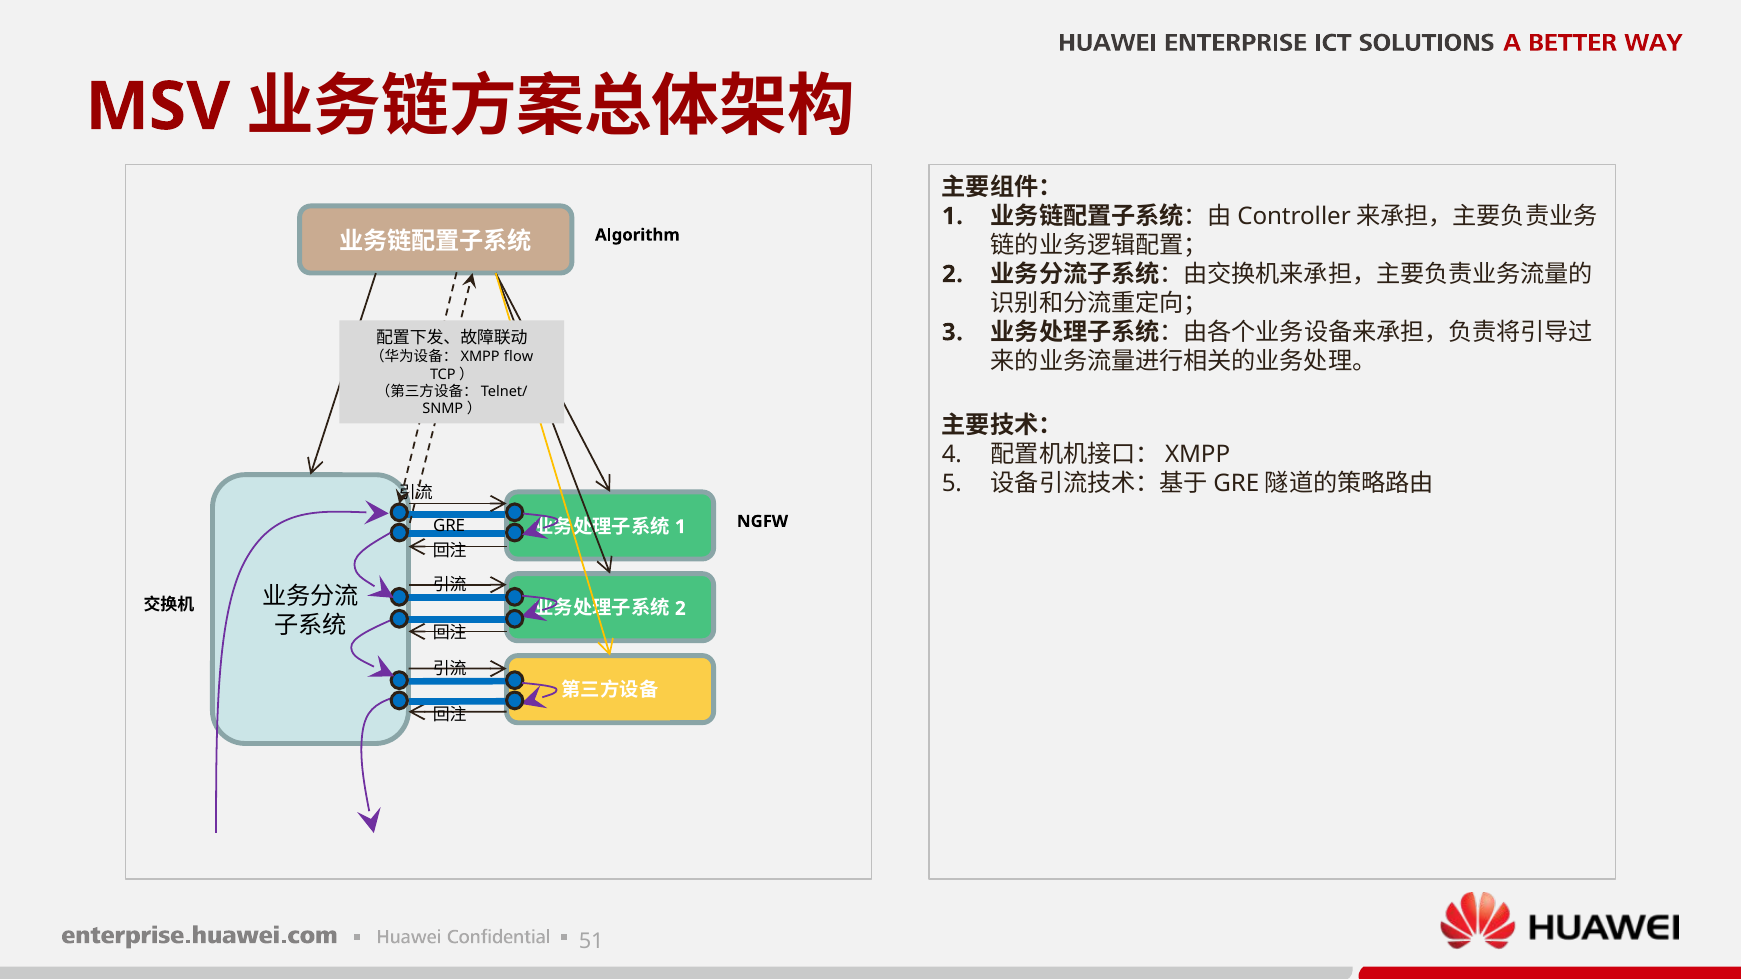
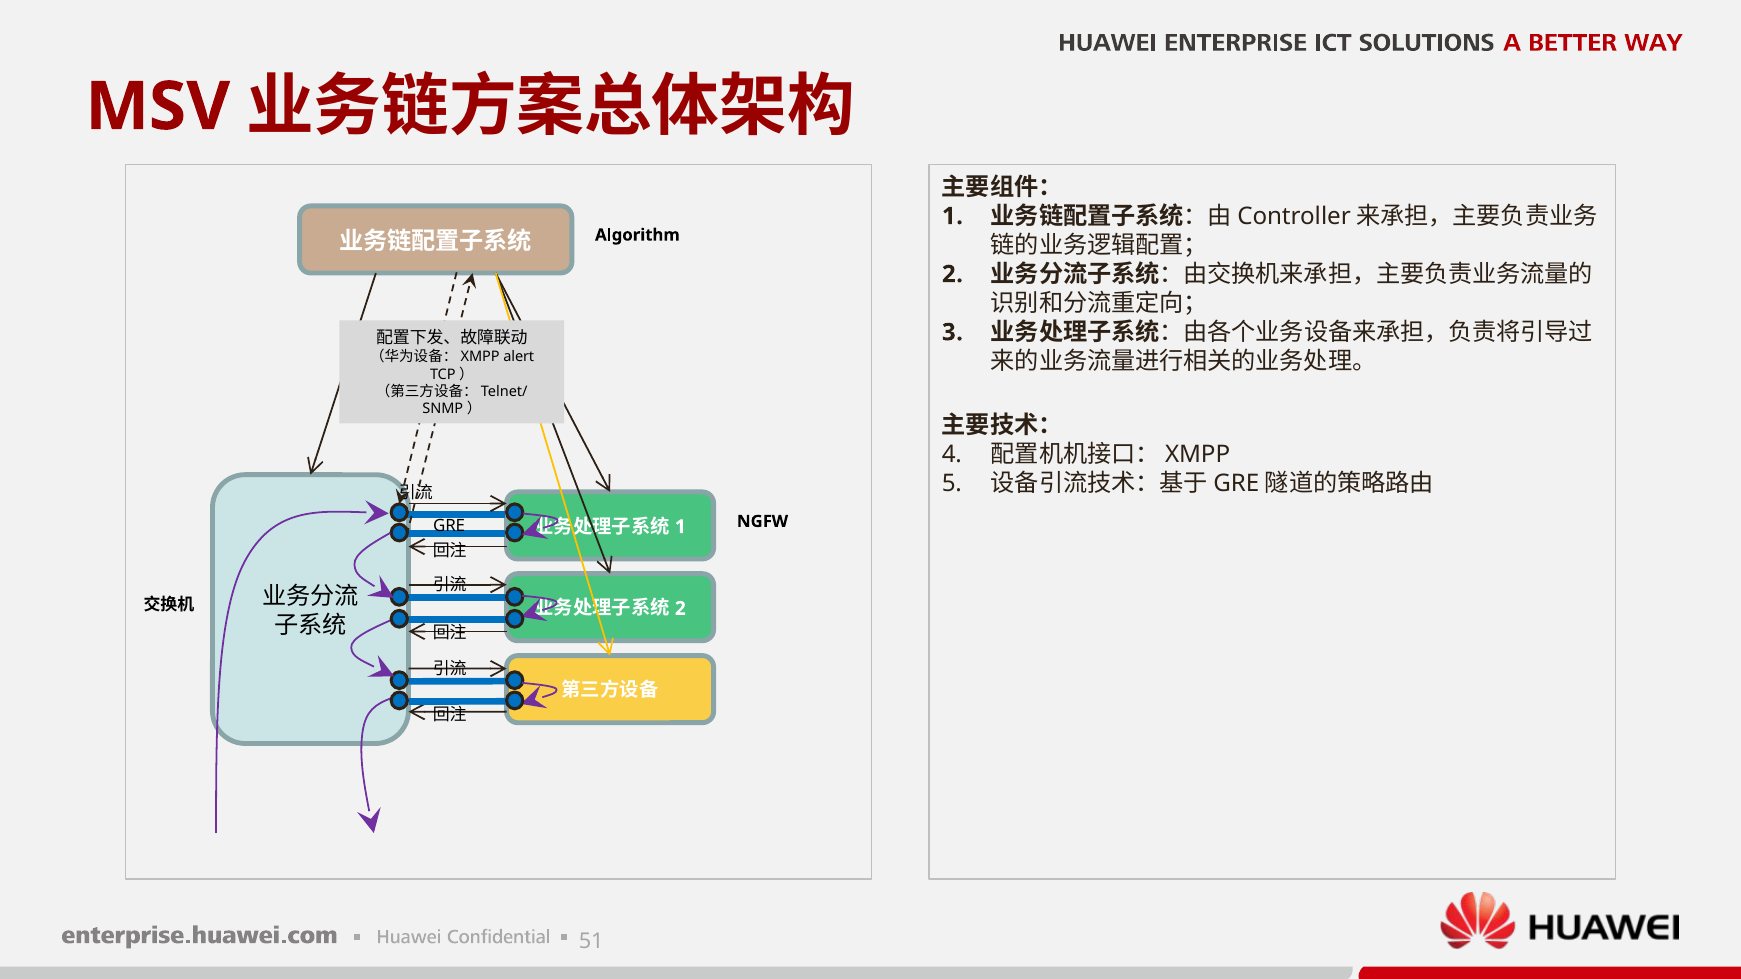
flow: flow -> alert
